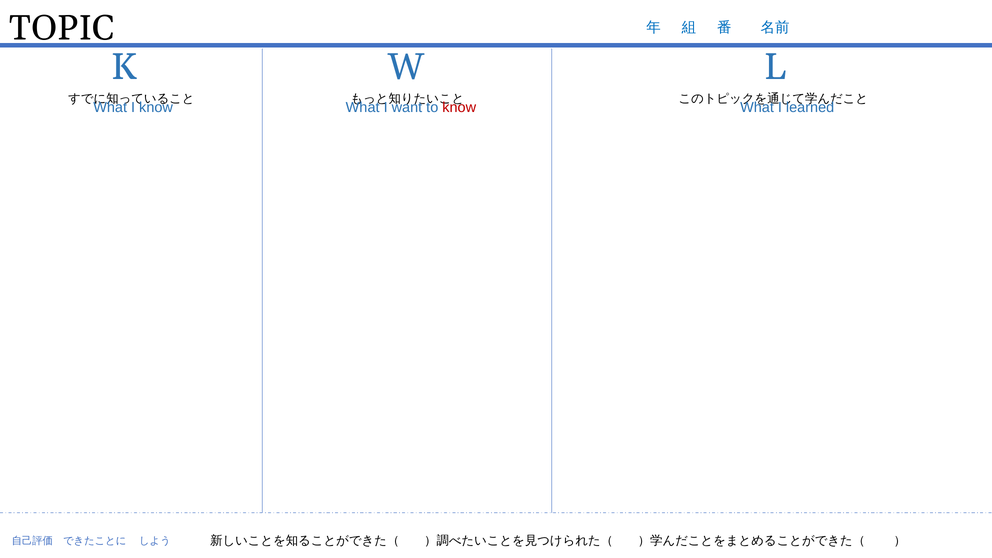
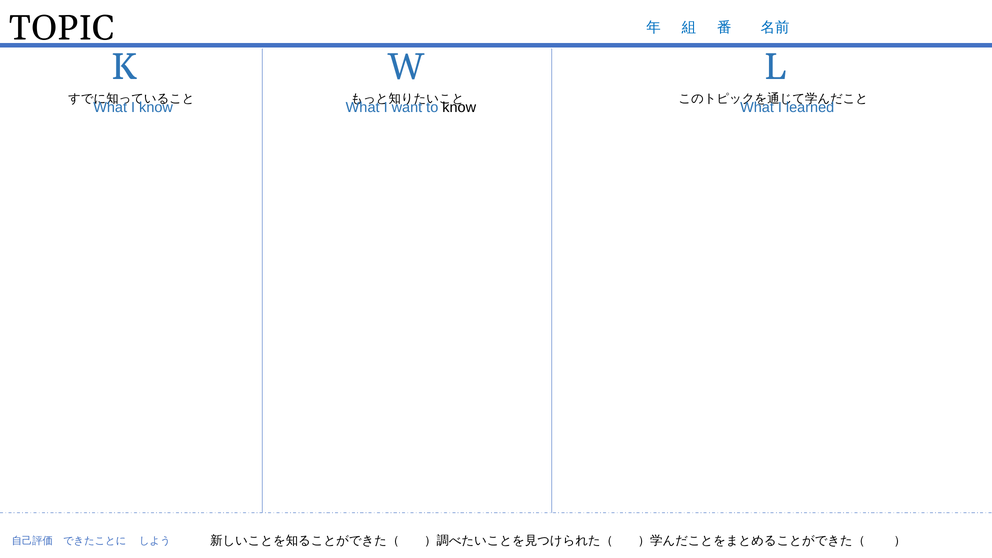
know at (459, 108) colour: red -> black
